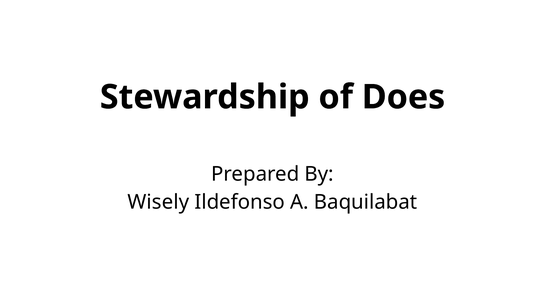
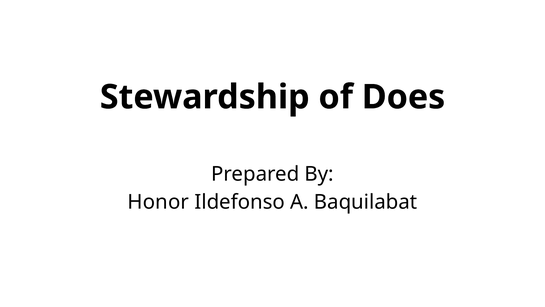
Wisely: Wisely -> Honor
